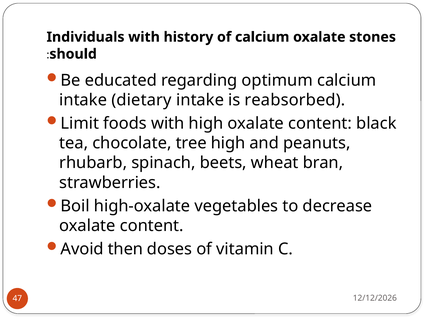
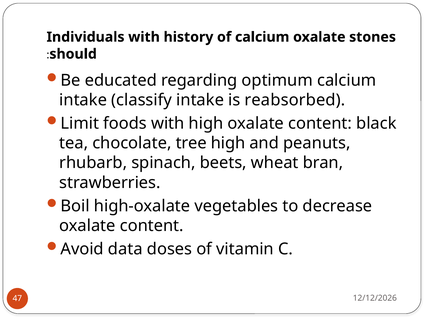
dietary: dietary -> classify
then: then -> data
